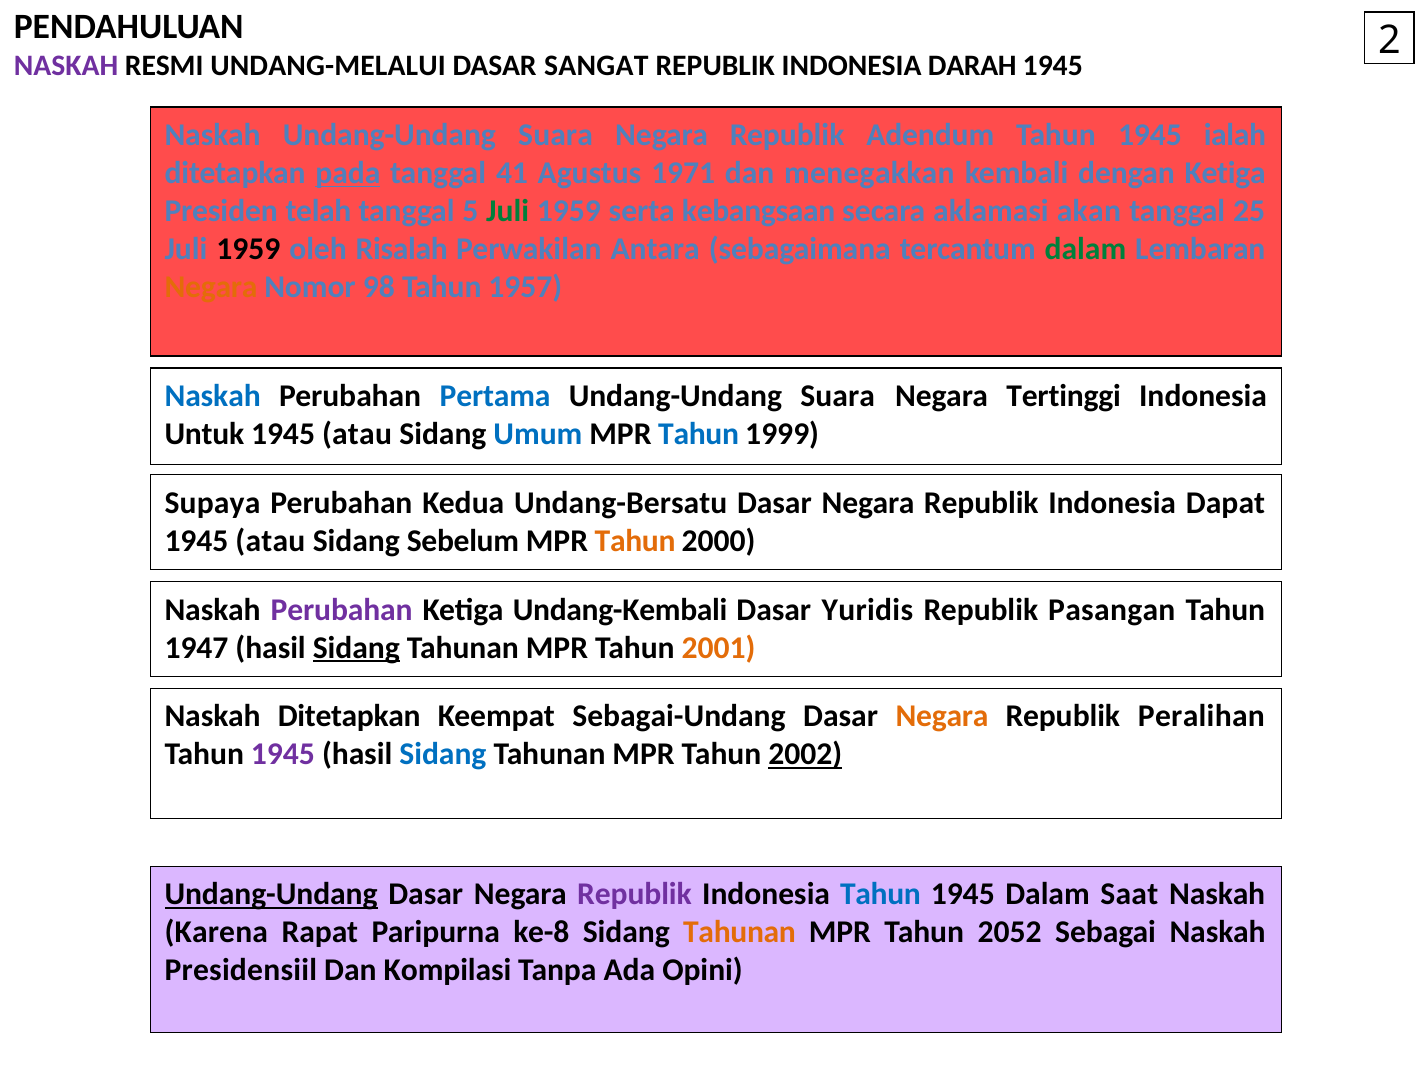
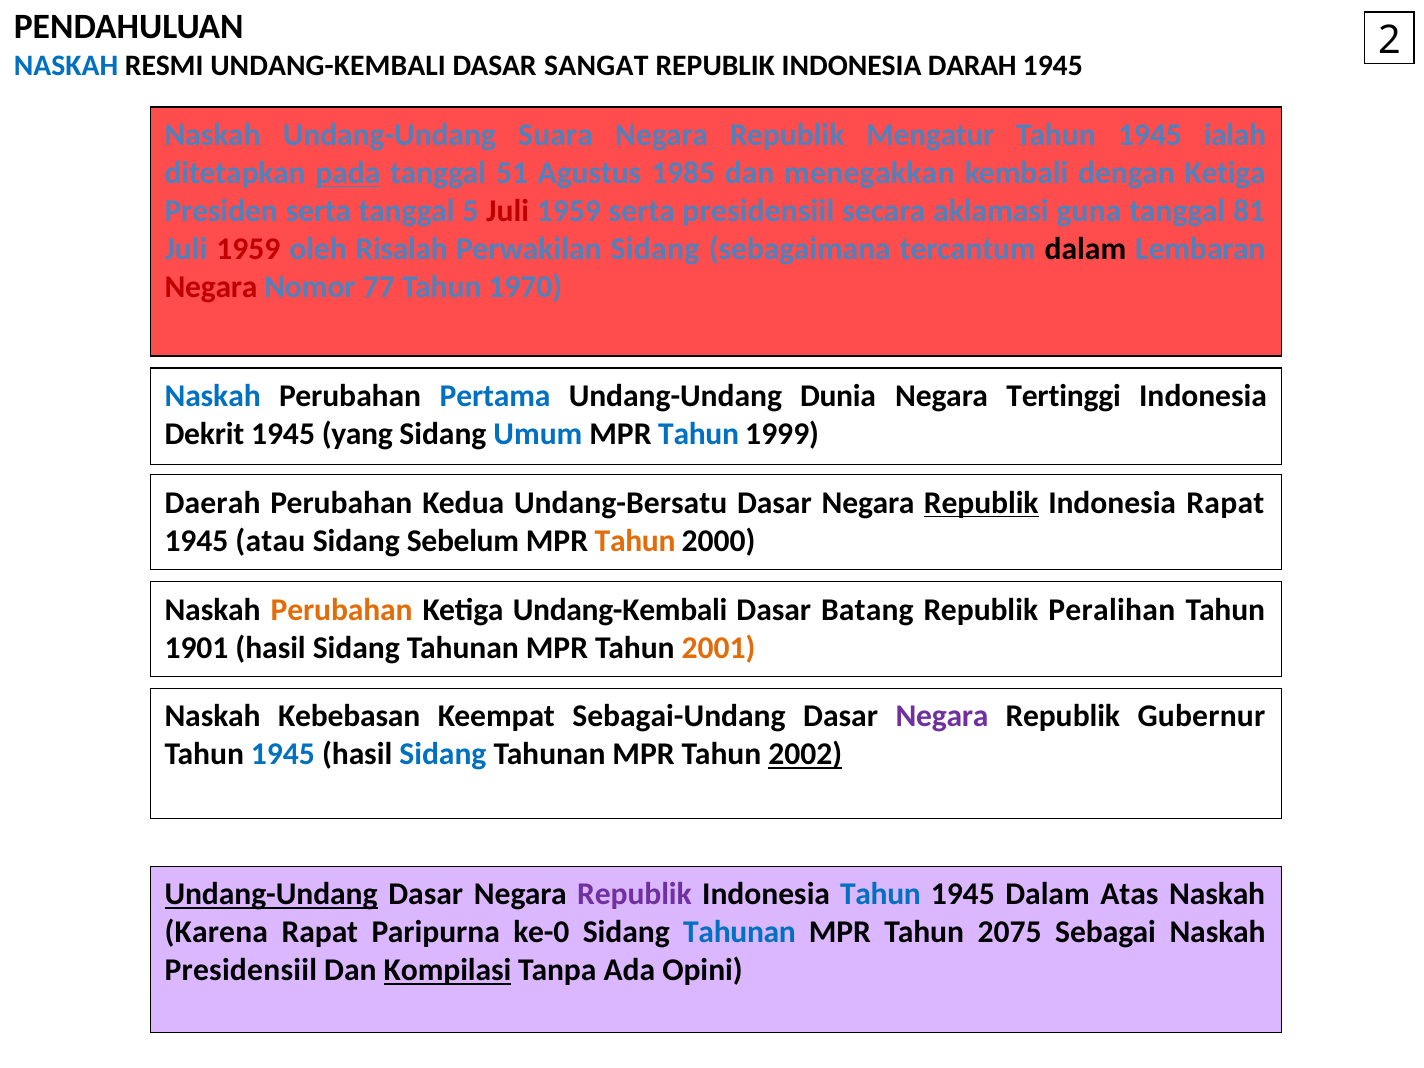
NASKAH at (66, 66) colour: purple -> blue
RESMI UNDANG-MELALUI: UNDANG-MELALUI -> UNDANG-KEMBALI
Adendum: Adendum -> Mengatur
41: 41 -> 51
1971: 1971 -> 1985
Presiden telah: telah -> serta
Juli at (508, 211) colour: green -> red
serta kebangsaan: kebangsaan -> presidensiil
akan: akan -> guna
25: 25 -> 81
1959 at (248, 249) colour: black -> red
Perwakilan Antara: Antara -> Sidang
dalam at (1085, 249) colour: green -> black
Negara at (211, 287) colour: orange -> red
98: 98 -> 77
1957: 1957 -> 1970
Suara at (838, 396): Suara -> Dunia
Untuk: Untuk -> Dekrit
atau at (357, 434): atau -> yang
Supaya: Supaya -> Daerah
Republik at (981, 503) underline: none -> present
Indonesia Dapat: Dapat -> Rapat
Perubahan at (342, 610) colour: purple -> orange
Yuridis: Yuridis -> Batang
Pasangan: Pasangan -> Peralihan
1947: 1947 -> 1901
Sidang at (356, 648) underline: present -> none
Naskah Ditetapkan: Ditetapkan -> Kebebasan
Negara at (942, 716) colour: orange -> purple
Peralihan: Peralihan -> Gubernur
1945 at (283, 754) colour: purple -> blue
Saat: Saat -> Atas
ke-8: ke-8 -> ke-0
Tahunan at (740, 932) colour: orange -> blue
2052: 2052 -> 2075
Kompilasi underline: none -> present
